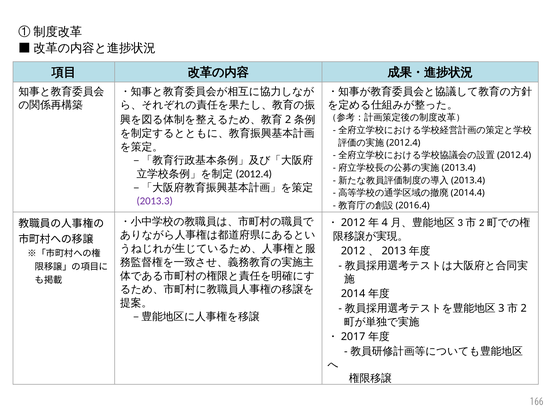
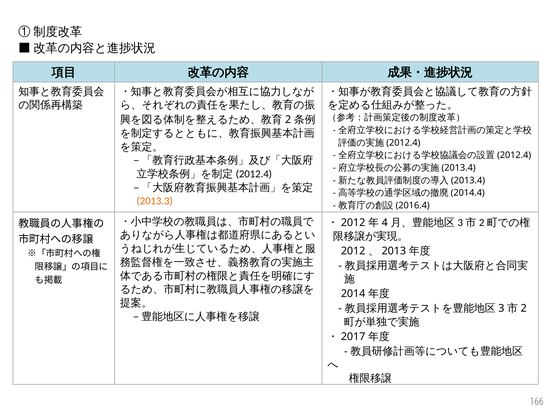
2013.3 colour: purple -> orange
